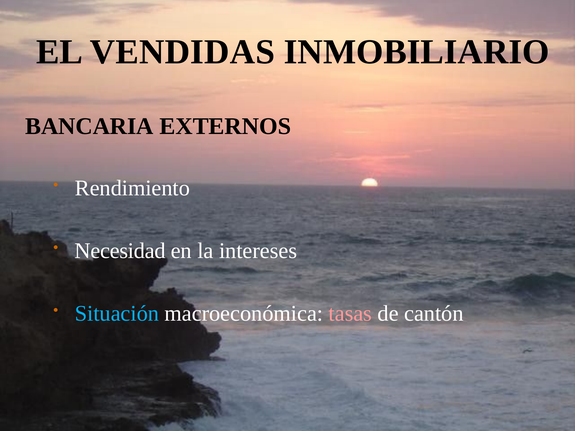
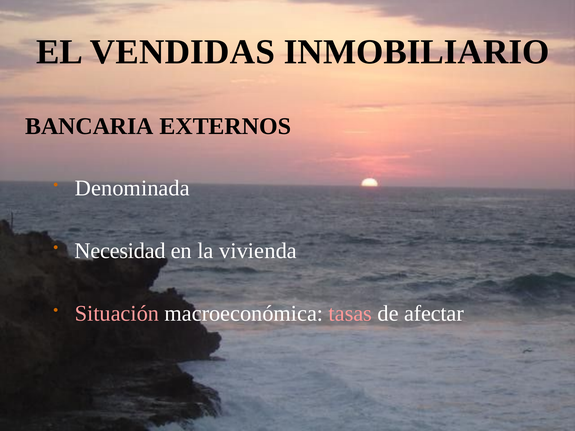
Rendimiento: Rendimiento -> Denominada
intereses: intereses -> vivienda
Situación colour: light blue -> pink
cantón: cantón -> afectar
